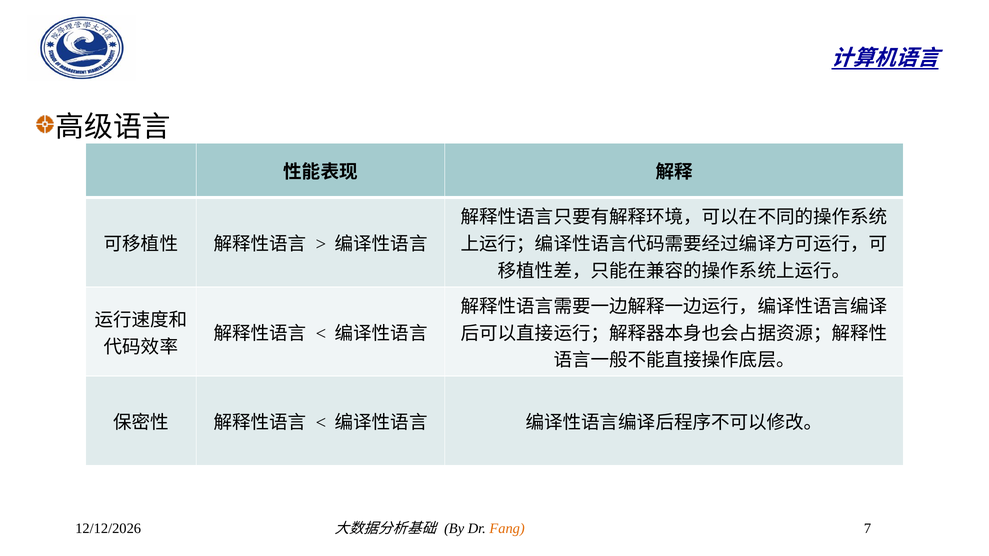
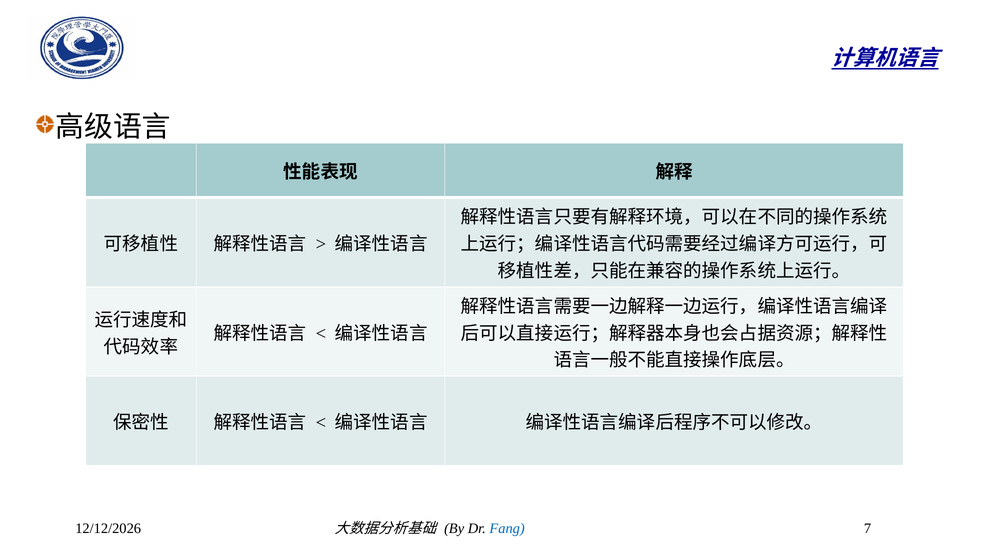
Fang colour: orange -> blue
